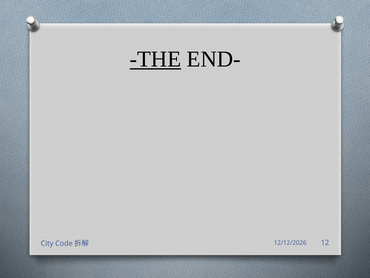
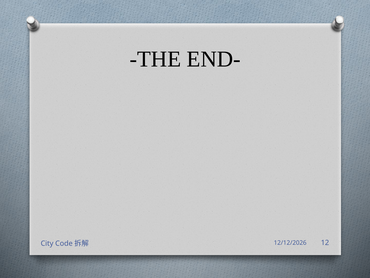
THE underline: present -> none
